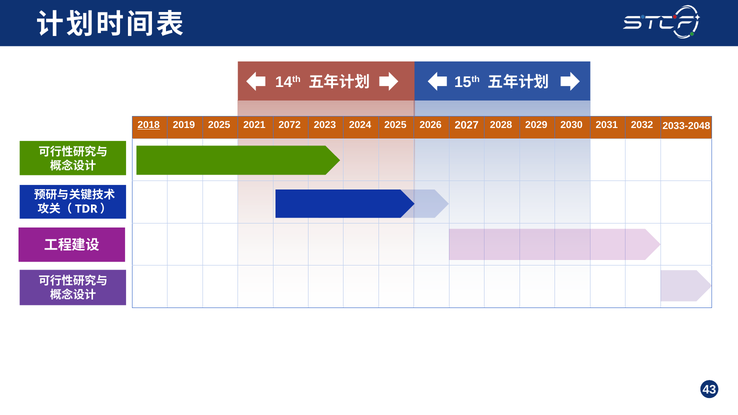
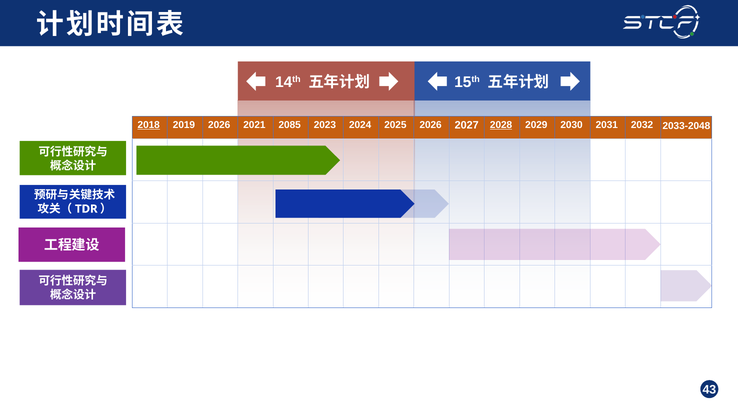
2019 2025: 2025 -> 2026
2072: 2072 -> 2085
2028 underline: none -> present
